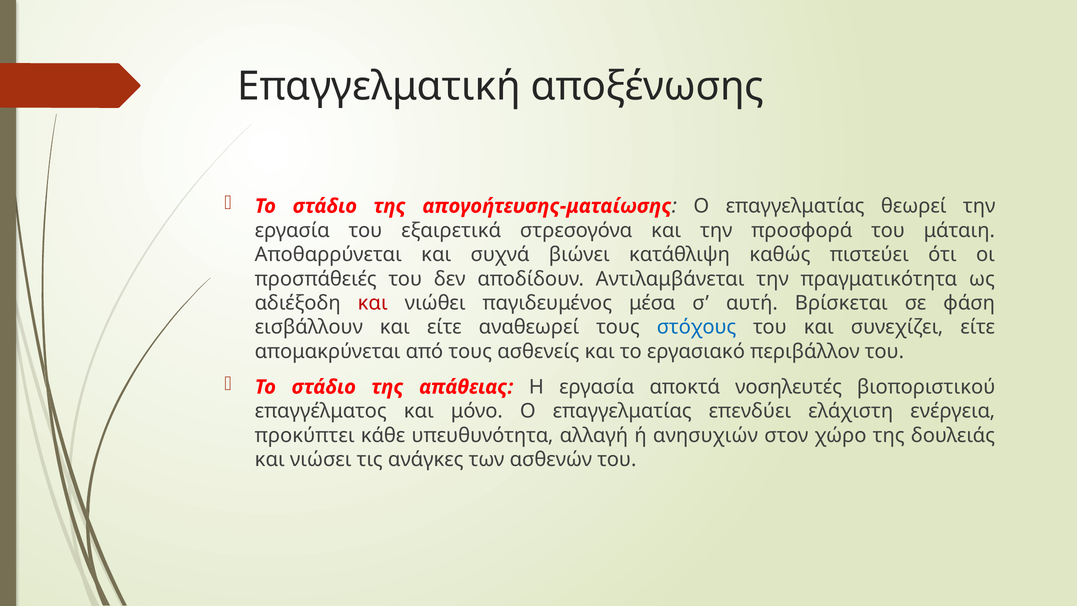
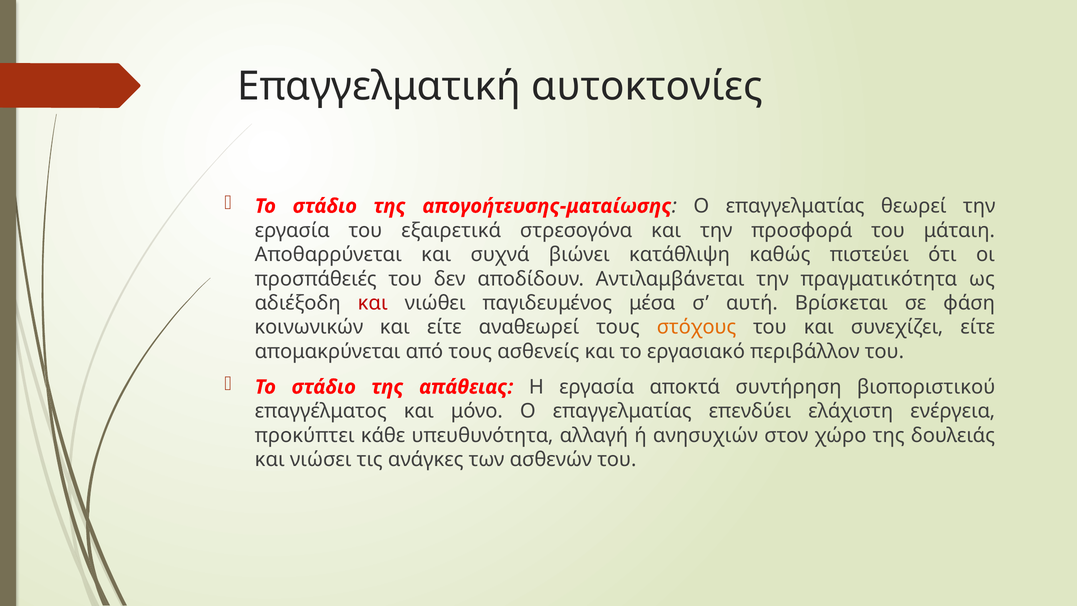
αποξένωσης: αποξένωσης -> αυτοκτονίες
εισβάλλουν: εισβάλλουν -> κοινωνικών
στόχους colour: blue -> orange
νοσηλευτές: νοσηλευτές -> συντήρηση
